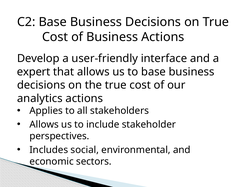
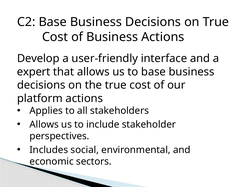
analytics: analytics -> platform
